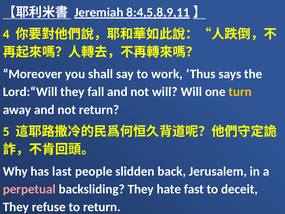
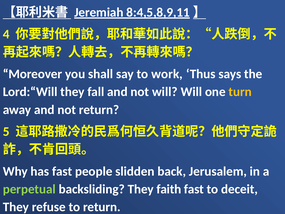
has last: last -> fast
perpetual colour: pink -> light green
hate: hate -> faith
